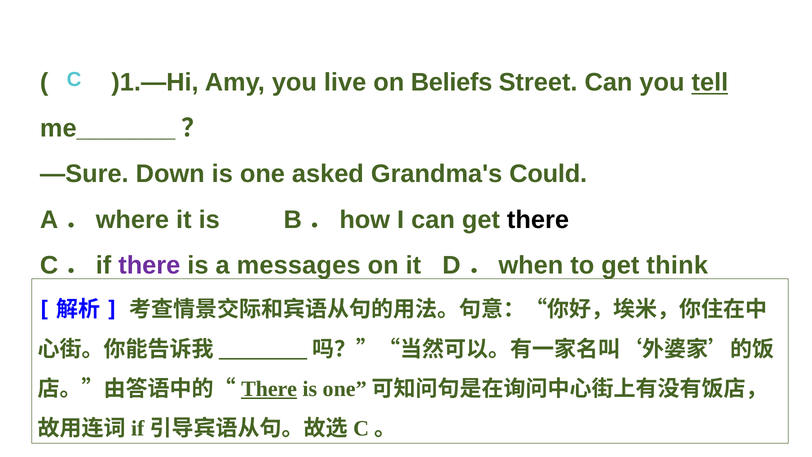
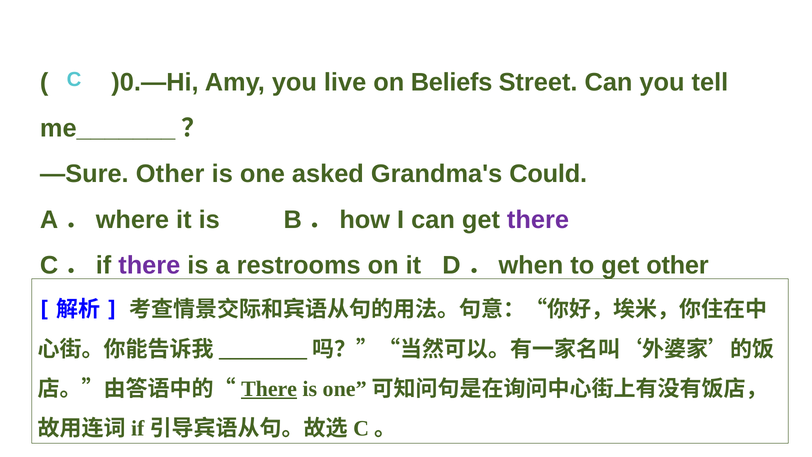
)1.—Hi: )1.—Hi -> )0.—Hi
tell underline: present -> none
—Sure Down: Down -> Other
there at (538, 220) colour: black -> purple
messages: messages -> restrooms
get think: think -> other
